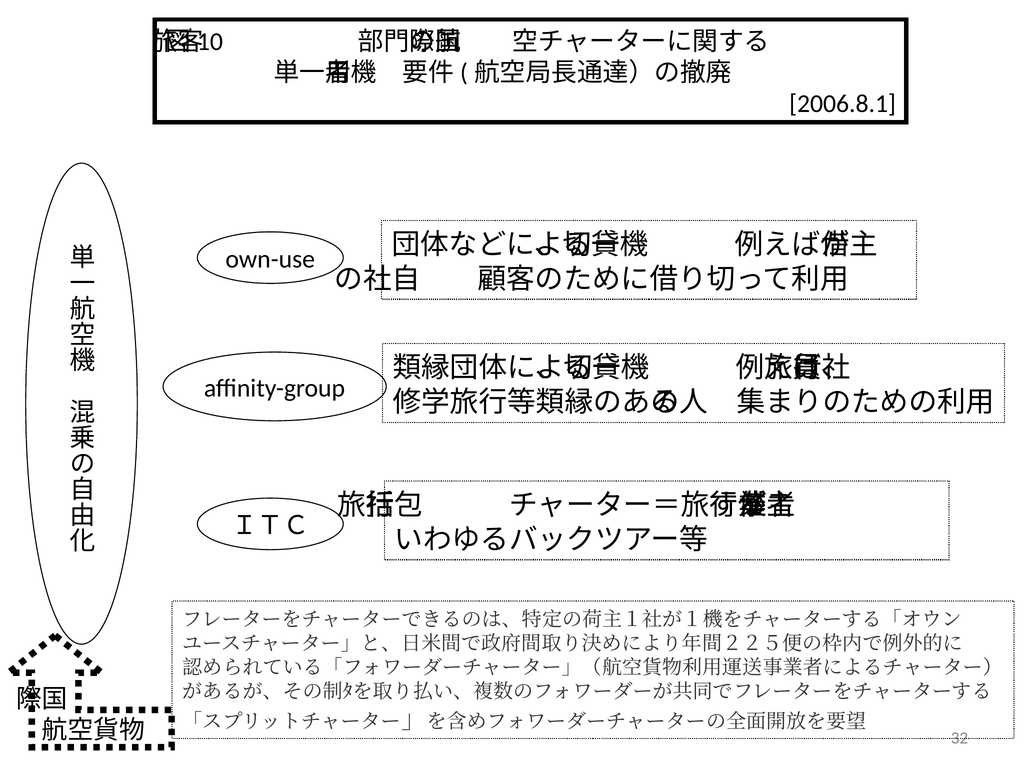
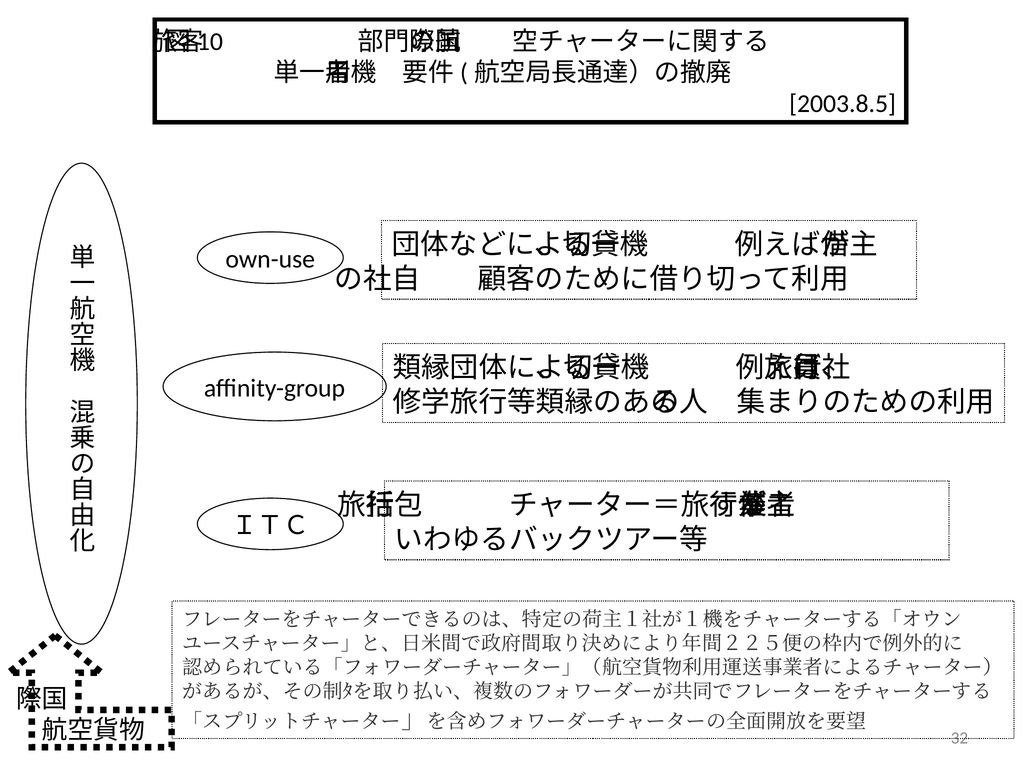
2006.8.1: 2006.8.1 -> 2003.8.5
